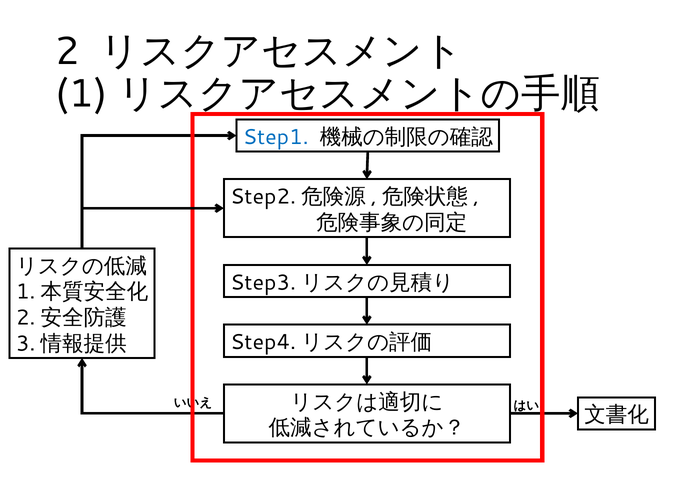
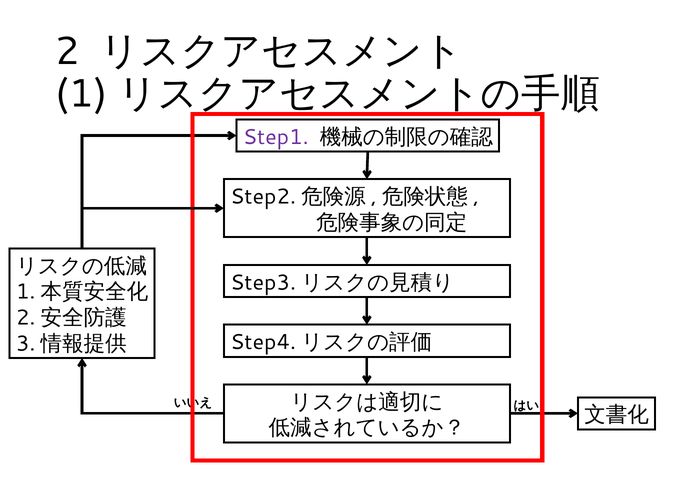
Step1 colour: blue -> purple
